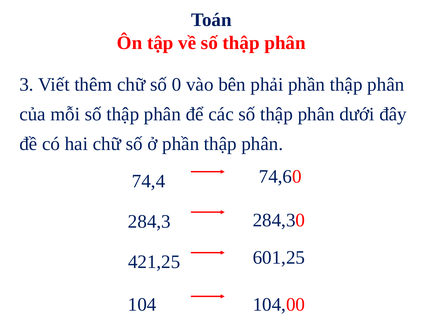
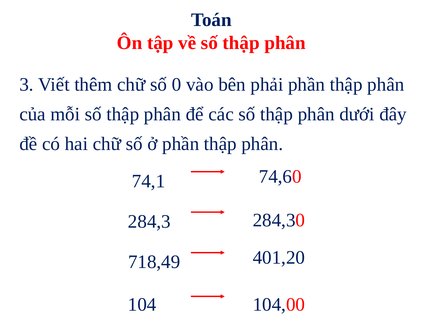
74,4: 74,4 -> 74,1
601,25: 601,25 -> 401,20
421,25: 421,25 -> 718,49
